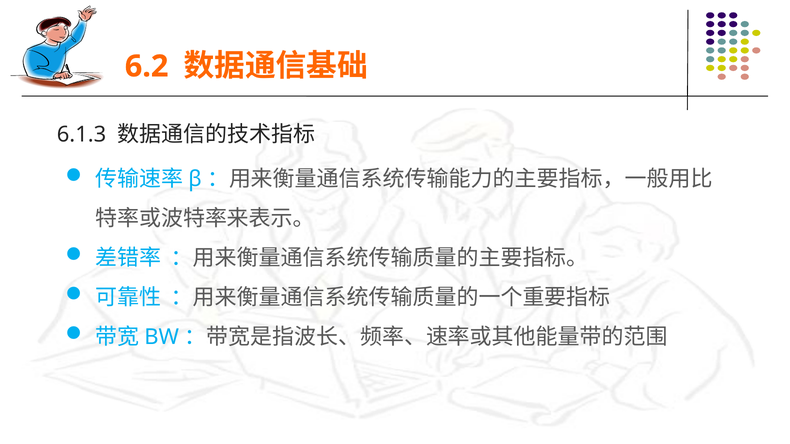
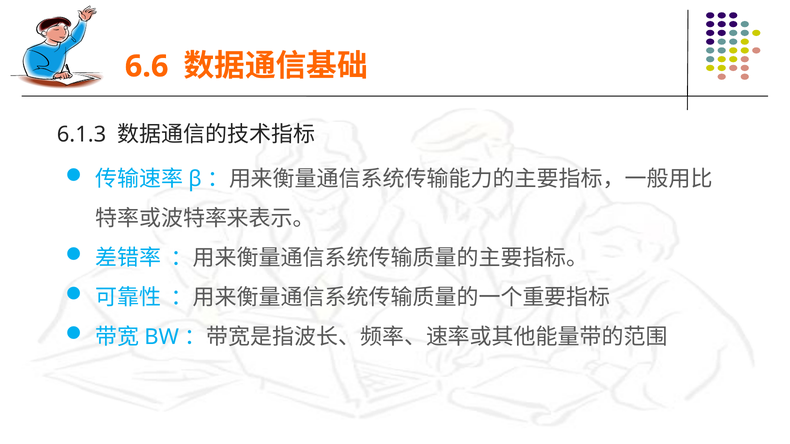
6.2: 6.2 -> 6.6
